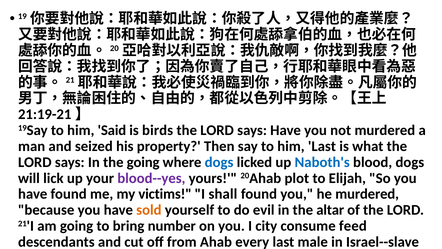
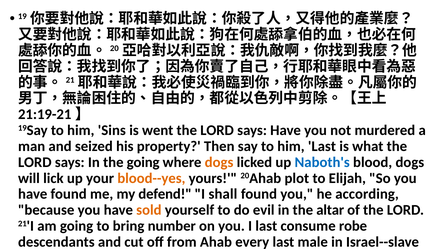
Said: Said -> Sins
birds: birds -> went
dogs at (219, 162) colour: blue -> orange
blood--yes colour: purple -> orange
victims: victims -> defend
he murdered: murdered -> according
I city: city -> last
feed: feed -> robe
